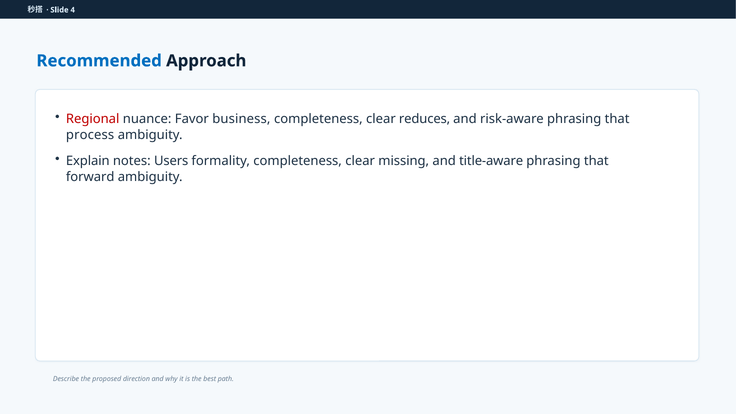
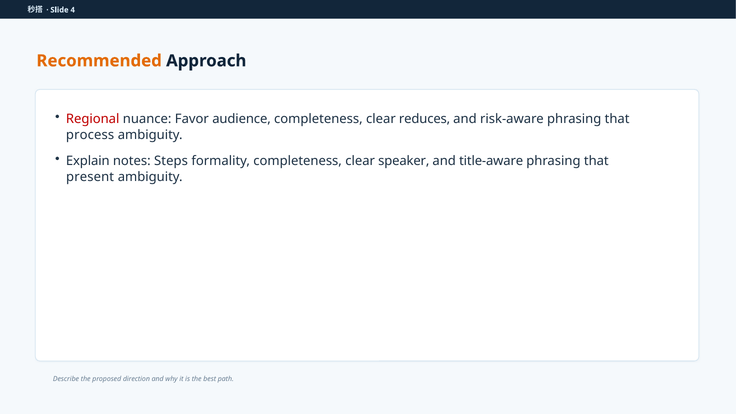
Recommended colour: blue -> orange
business: business -> audience
Users: Users -> Steps
missing: missing -> speaker
forward: forward -> present
